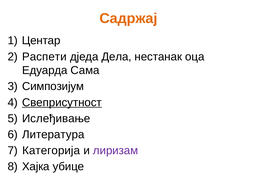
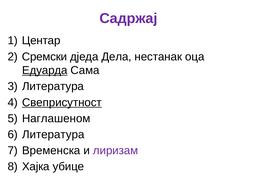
Садржај colour: orange -> purple
Распети: Распети -> Сремски
Едуарда underline: none -> present
Симпозијум at (53, 86): Симпозијум -> Литература
Ислеђивање: Ислеђивање -> Наглашеном
Категорија: Категорија -> Временска
